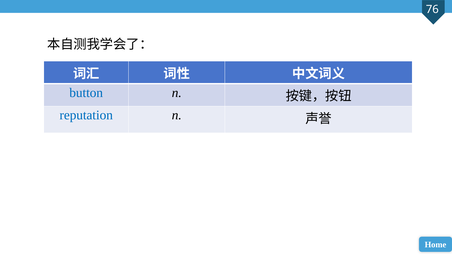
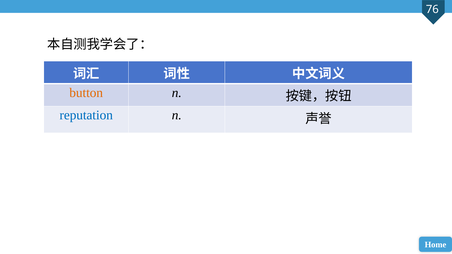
button colour: blue -> orange
